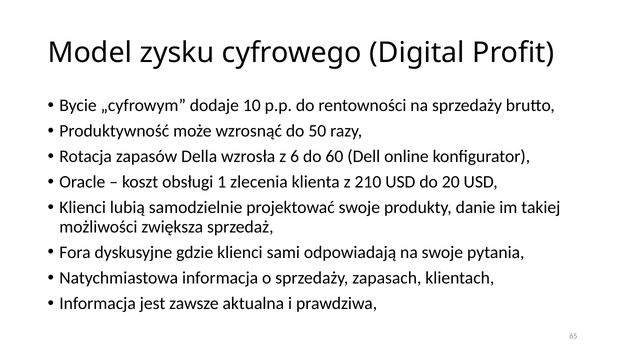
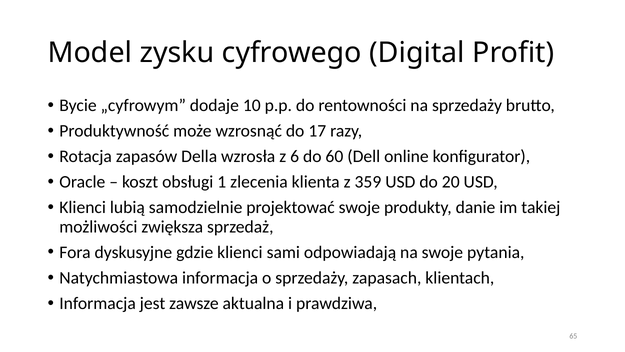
50: 50 -> 17
210: 210 -> 359
